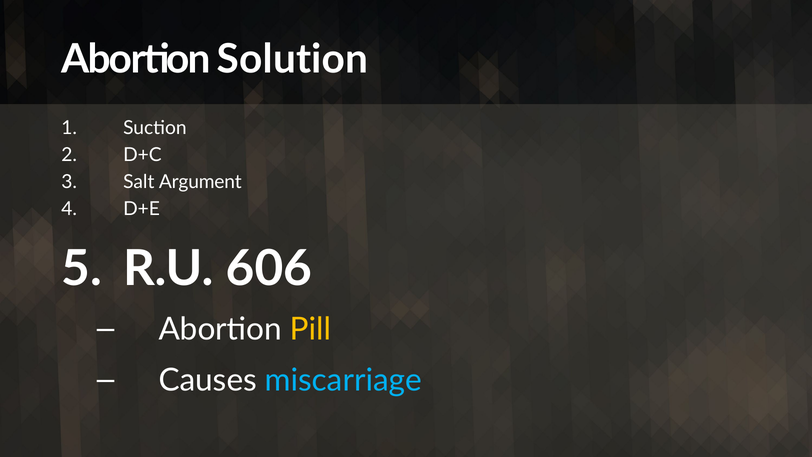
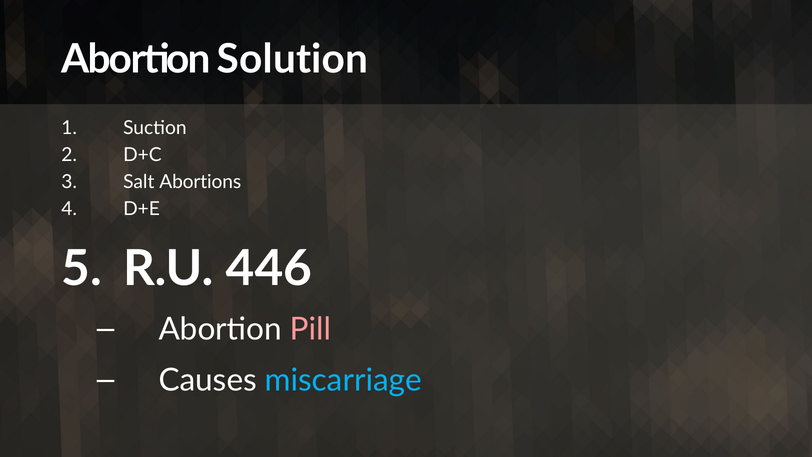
Argument: Argument -> Abortions
606: 606 -> 446
Pill colour: yellow -> pink
